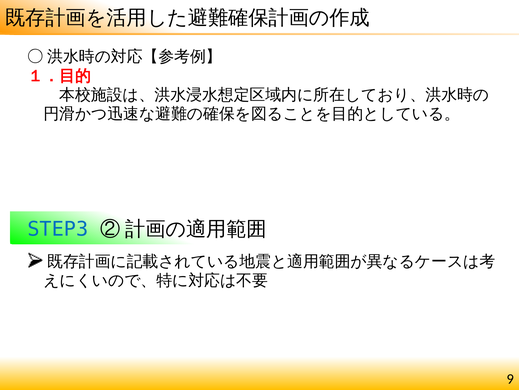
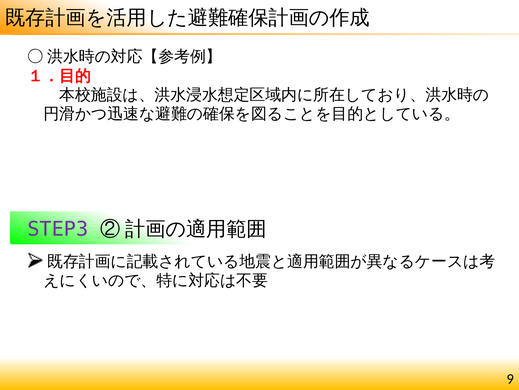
STEP3 colour: blue -> purple
